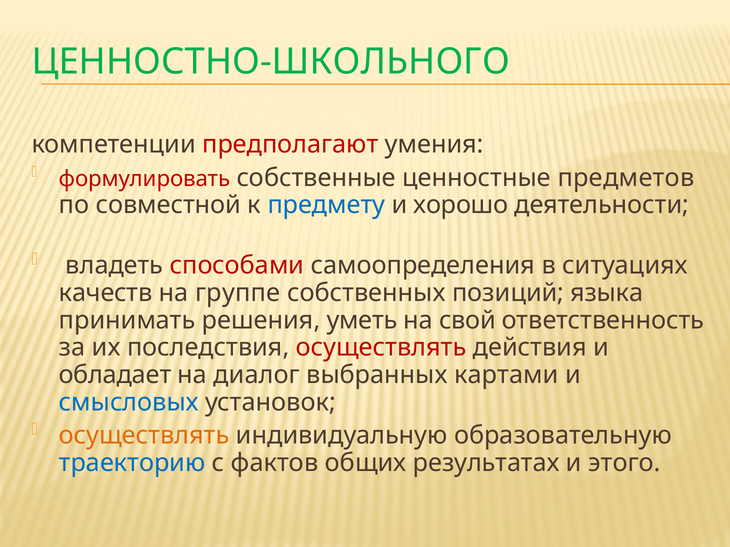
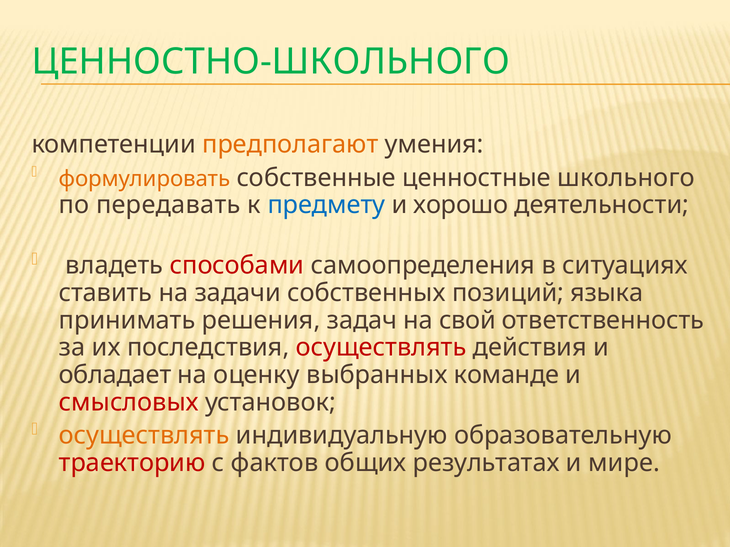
предполагают colour: red -> orange
формулировать colour: red -> orange
предметов: предметов -> школьного
совместной: совместной -> передавать
качеств: качеств -> ставить
группе: группе -> задачи
уметь: уметь -> задач
диалог: диалог -> оценку
картами: картами -> команде
смысловых colour: blue -> red
траекторию colour: blue -> red
этого: этого -> мире
